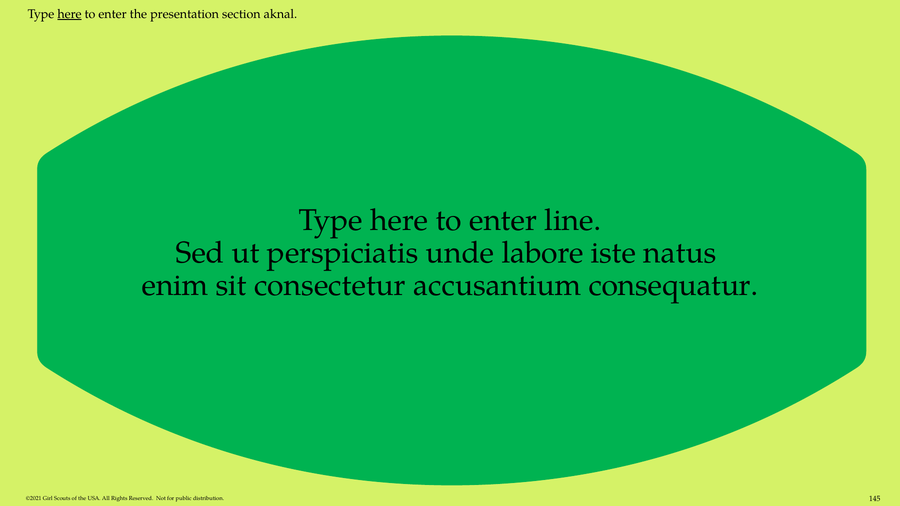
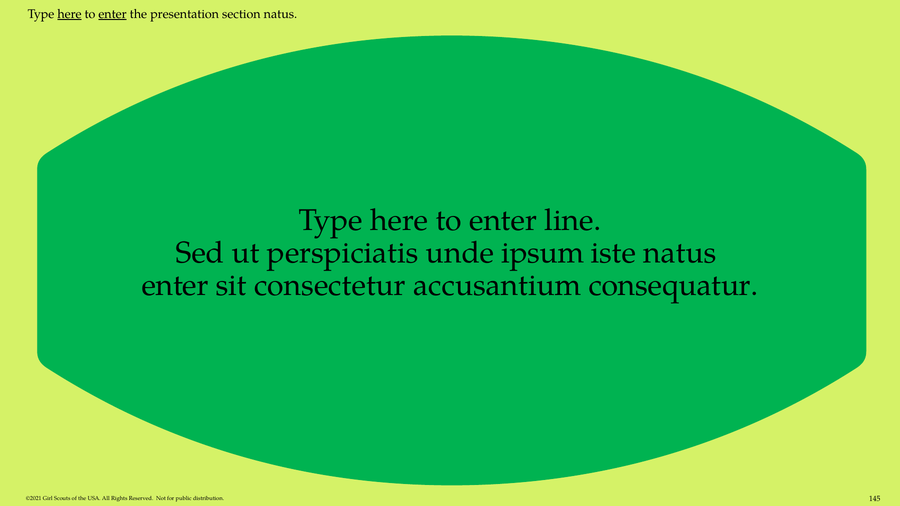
enter at (113, 14) underline: none -> present
section aknal: aknal -> natus
labore: labore -> ipsum
enim at (175, 285): enim -> enter
